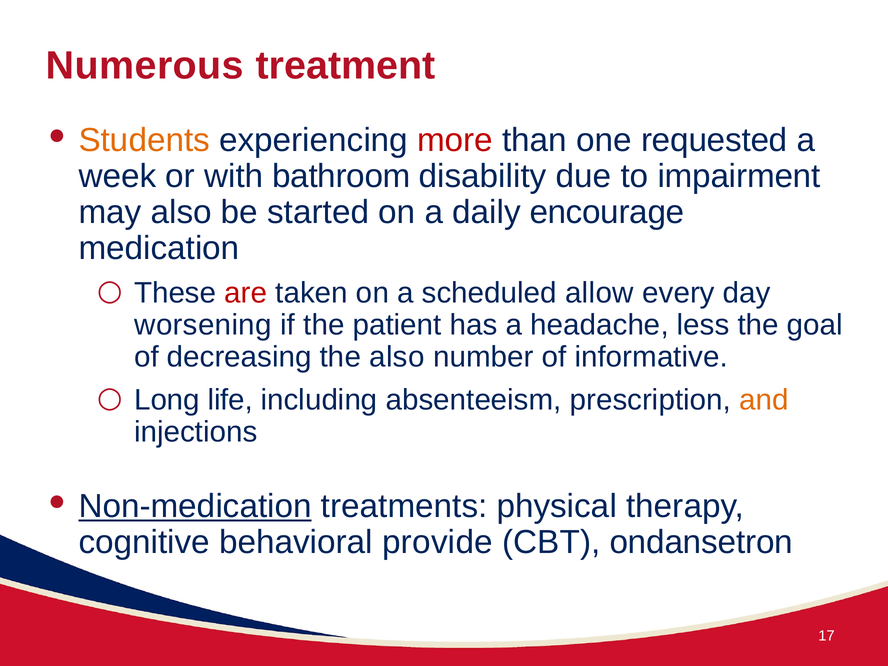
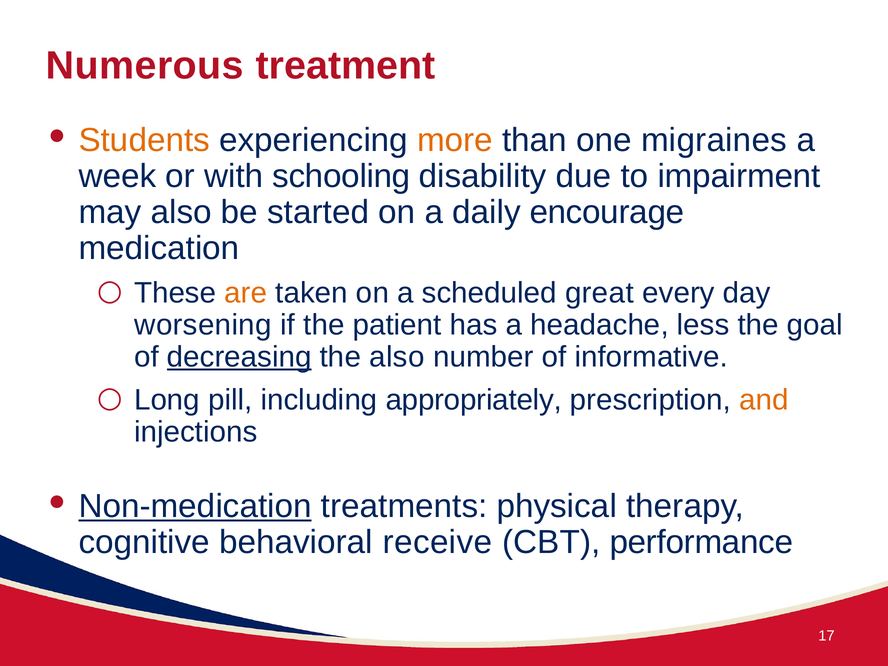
more colour: red -> orange
requested: requested -> migraines
bathroom: bathroom -> schooling
are colour: red -> orange
allow: allow -> great
decreasing underline: none -> present
life: life -> pill
absenteeism: absenteeism -> appropriately
provide: provide -> receive
ondansetron: ondansetron -> performance
